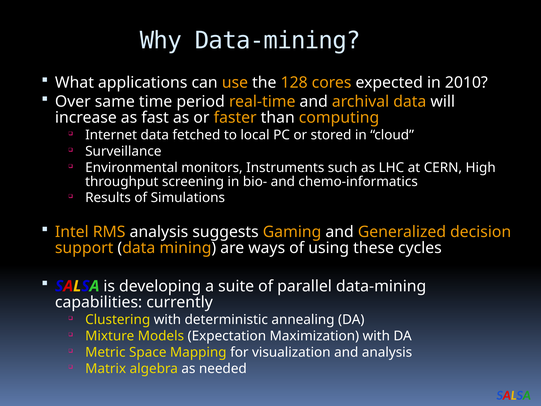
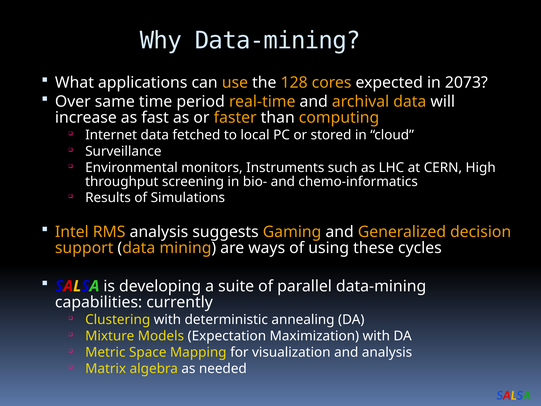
2010: 2010 -> 2073
